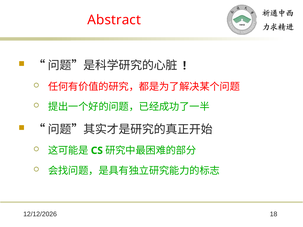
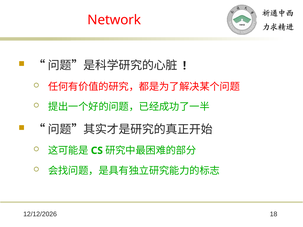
Abstract: Abstract -> Network
